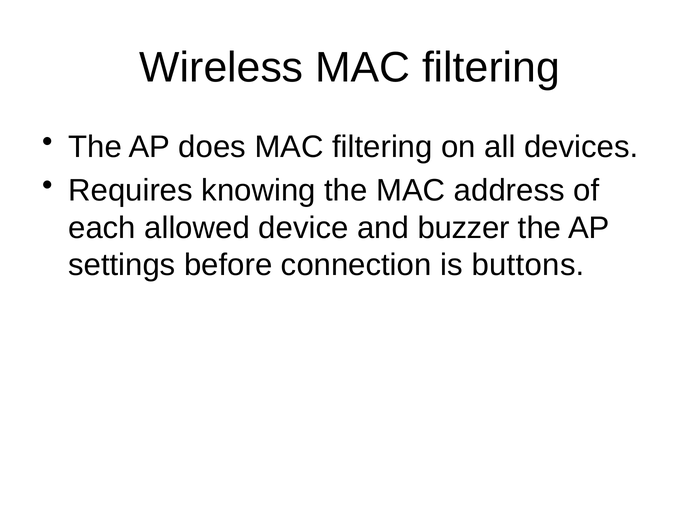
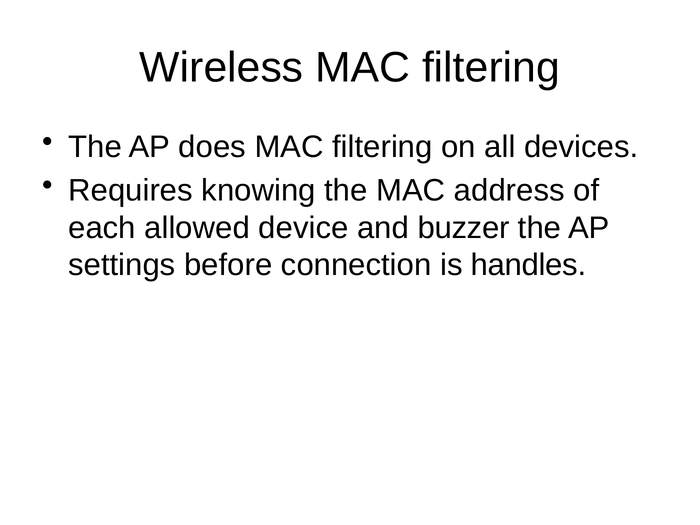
buttons: buttons -> handles
